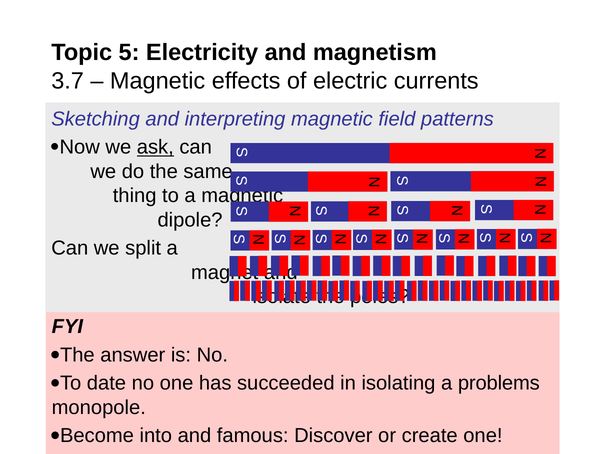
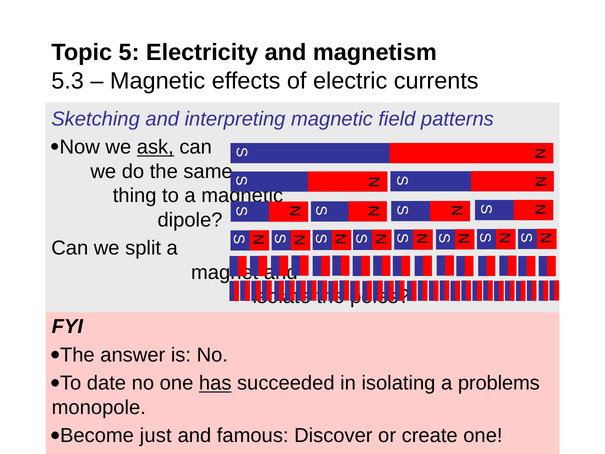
3.7: 3.7 -> 5.3
has underline: none -> present
into: into -> just
